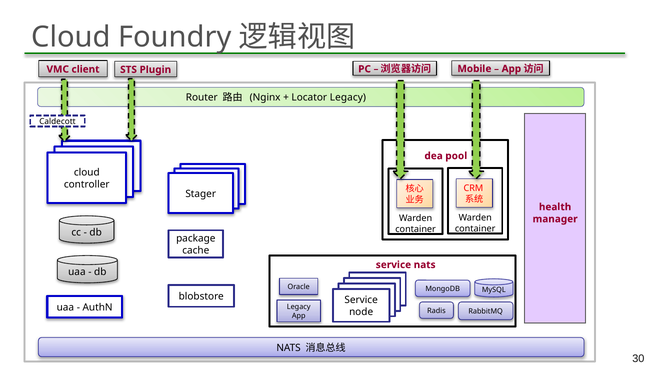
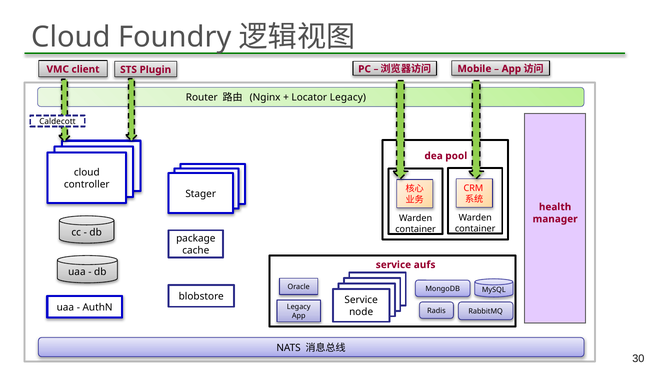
service nats: nats -> aufs
